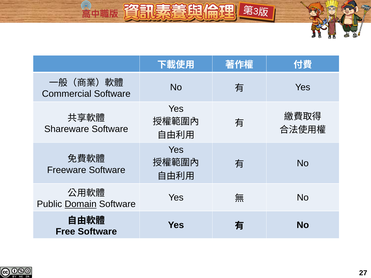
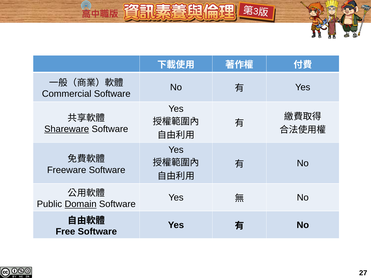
Shareware underline: none -> present
